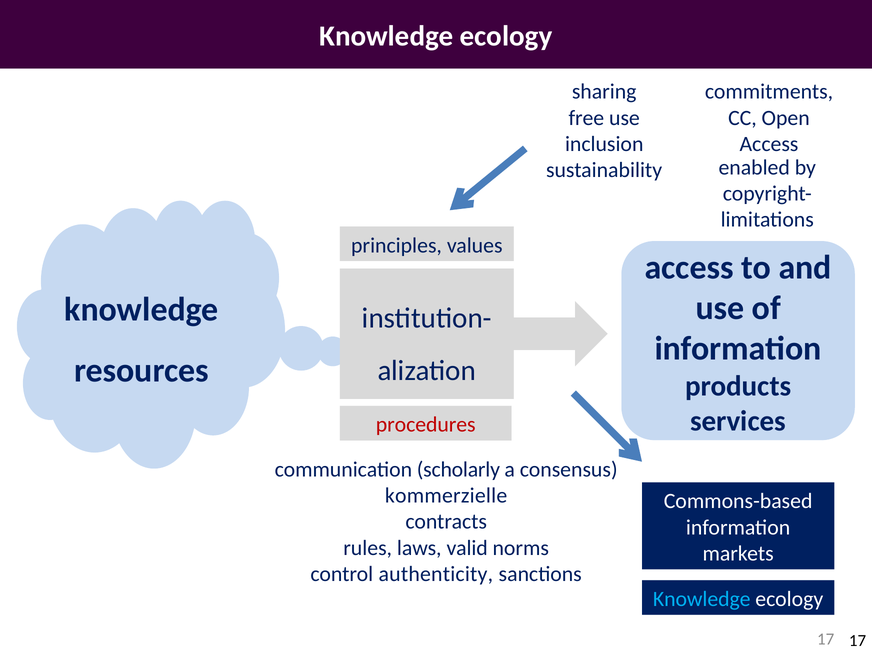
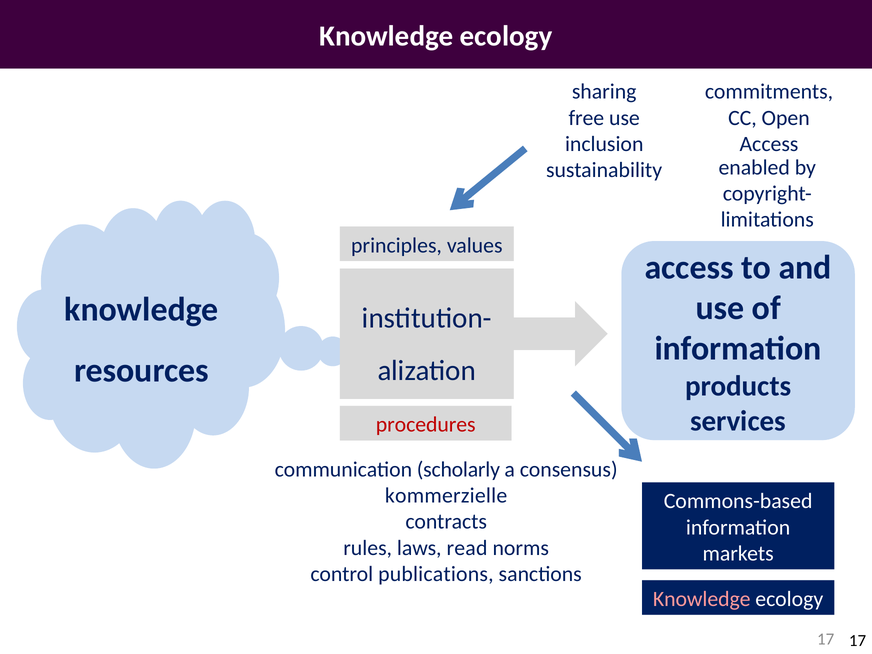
valid: valid -> read
authenticity: authenticity -> publications
Knowledge at (702, 599) colour: light blue -> pink
